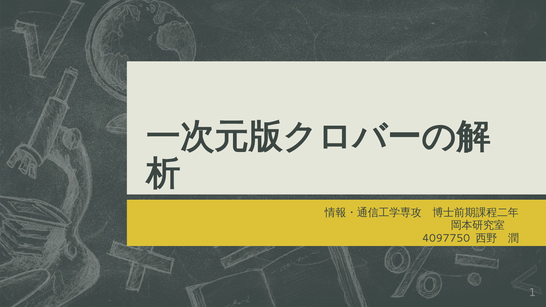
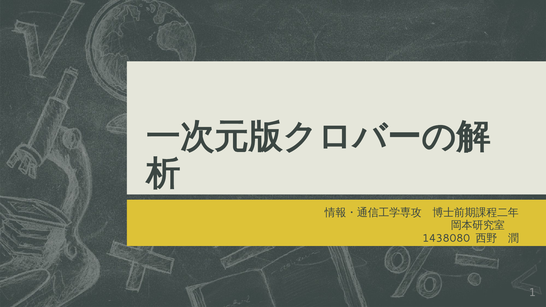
4097750: 4097750 -> 1438080
